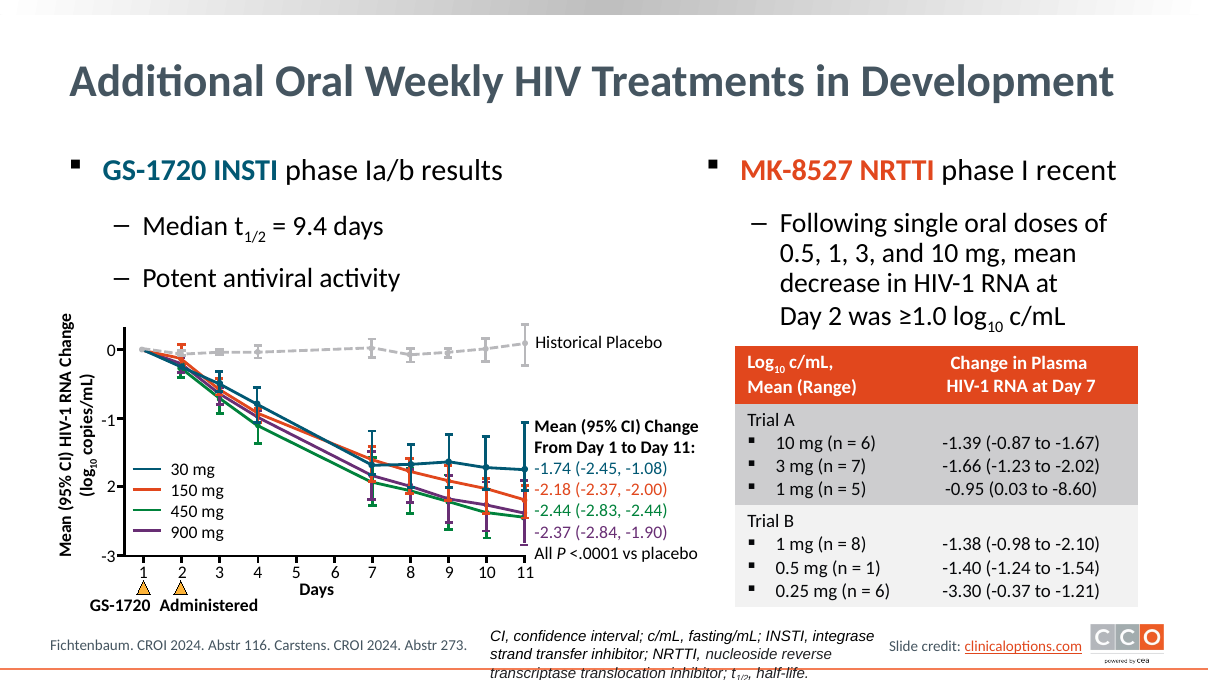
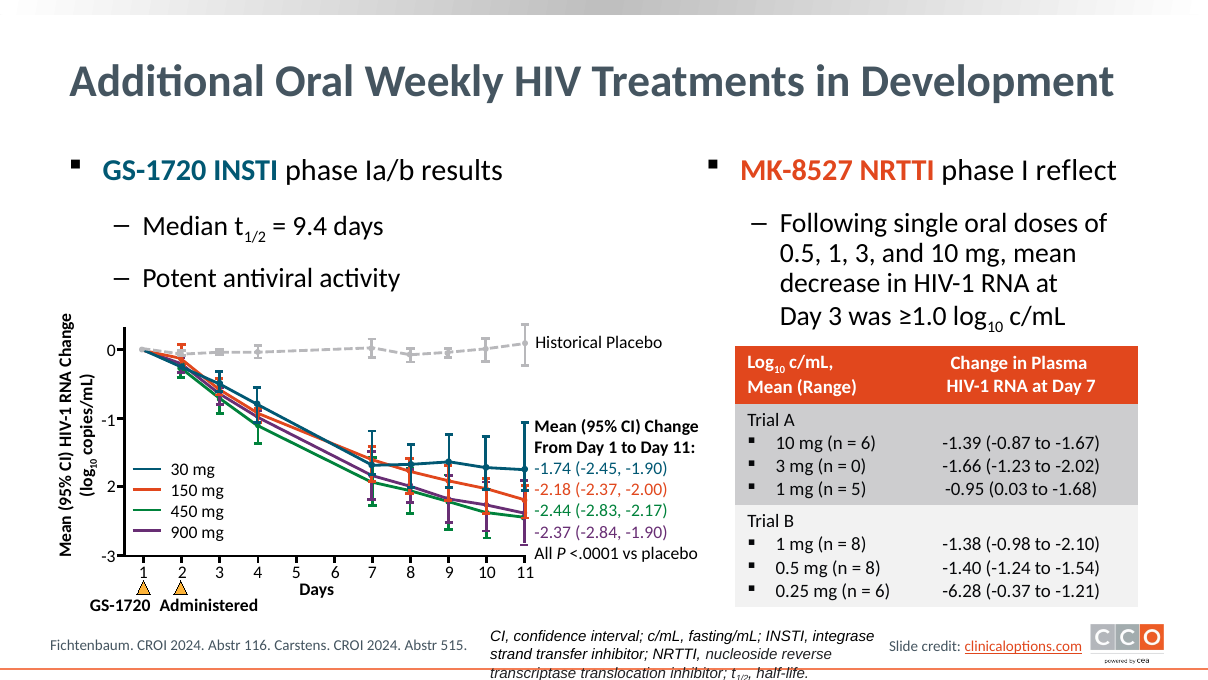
recent: recent -> reflect
Day 2: 2 -> 3
7 at (859, 466): 7 -> 0
-2.45 -1.08: -1.08 -> -1.90
-8.60: -8.60 -> -1.68
-2.83 -2.44: -2.44 -> -2.17
1 at (873, 567): 1 -> 8
-3.30: -3.30 -> -6.28
273: 273 -> 515
